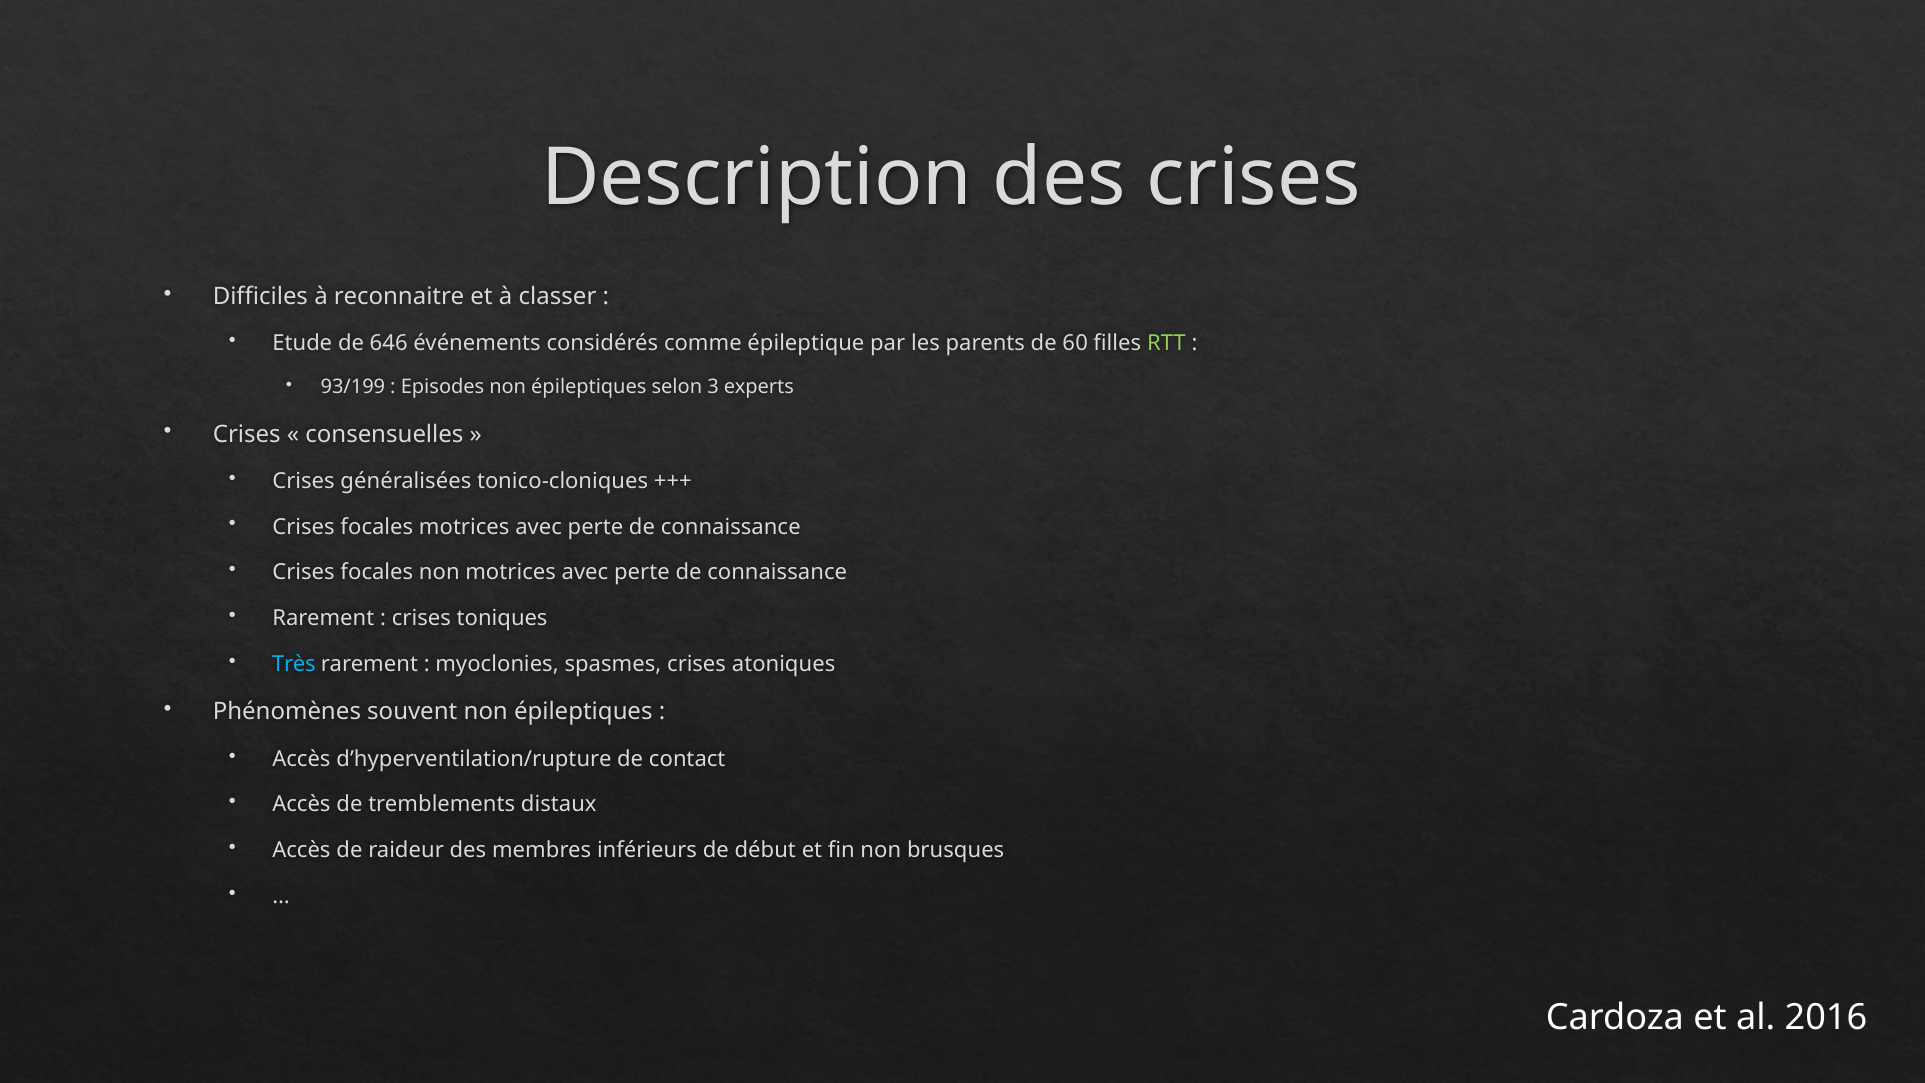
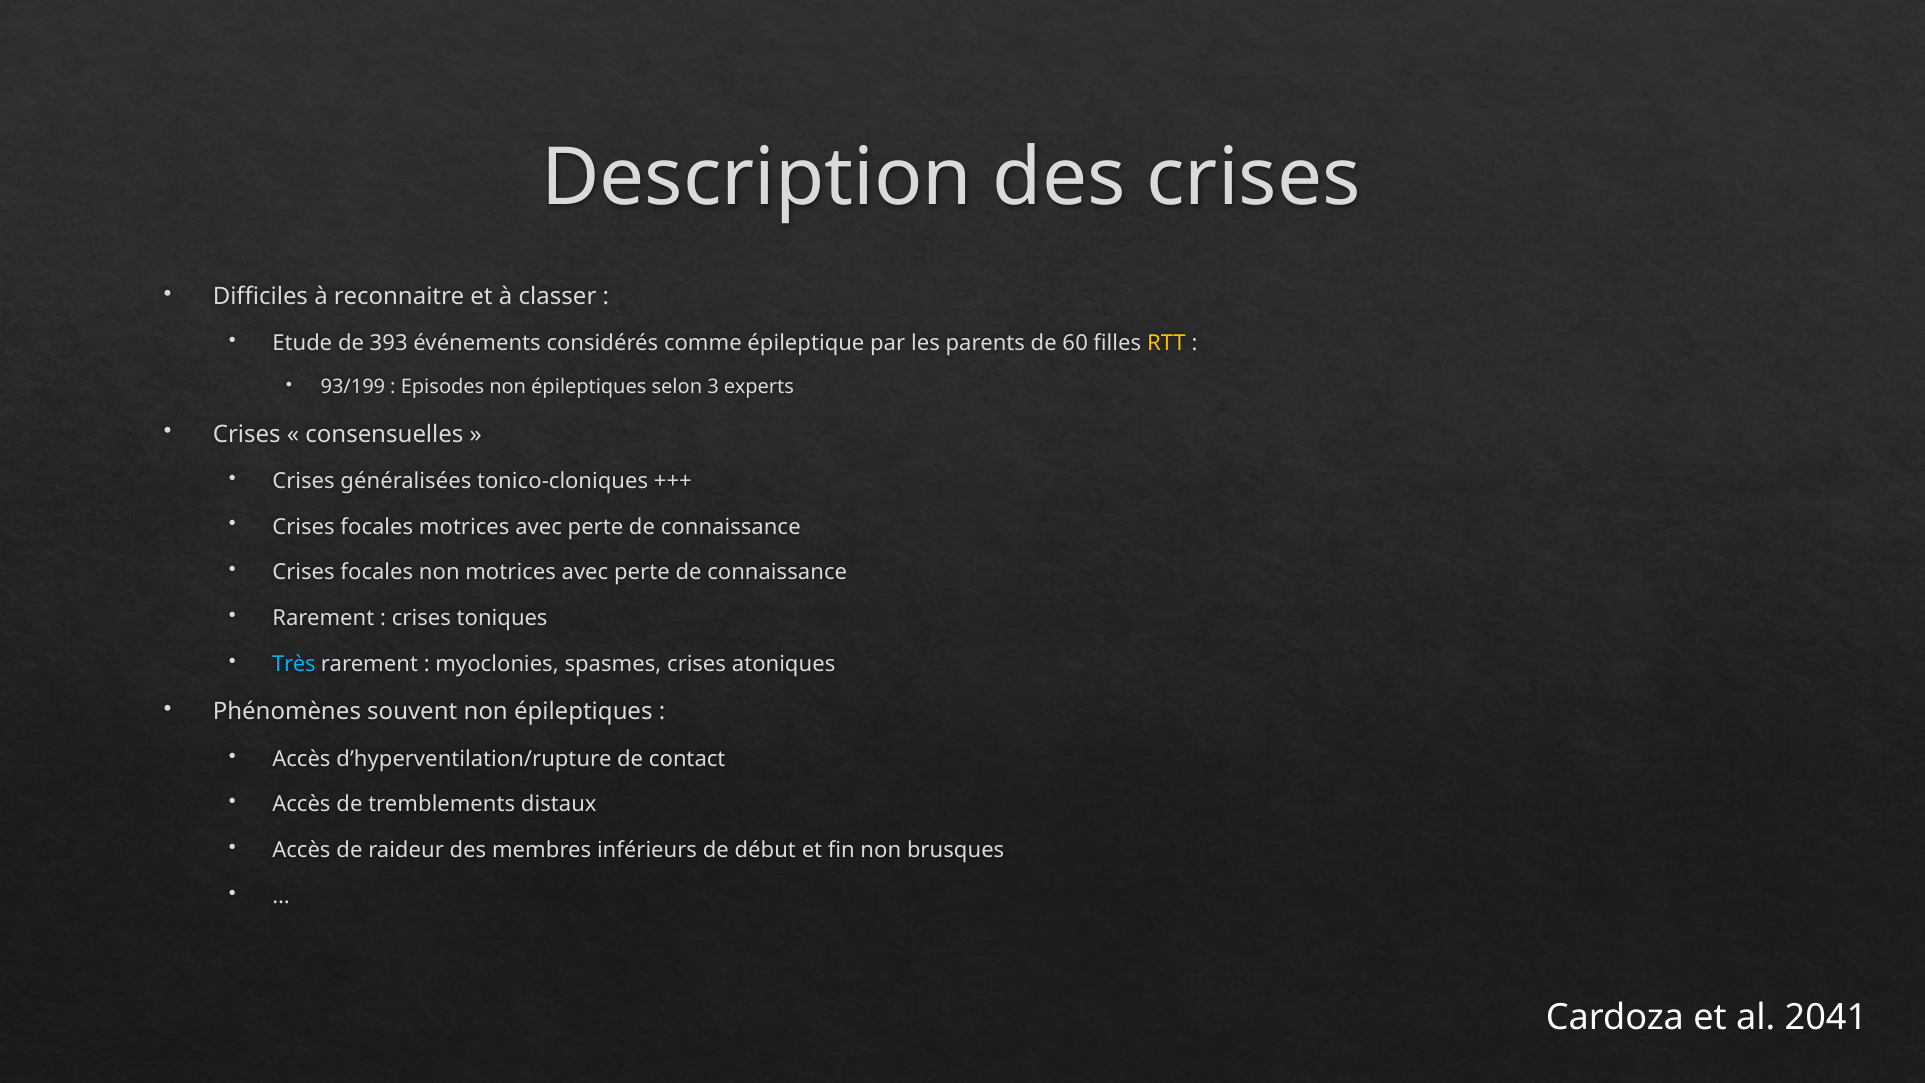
646: 646 -> 393
RTT colour: light green -> yellow
2016: 2016 -> 2041
